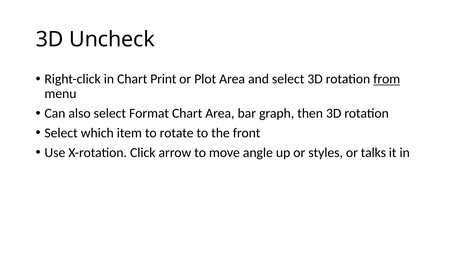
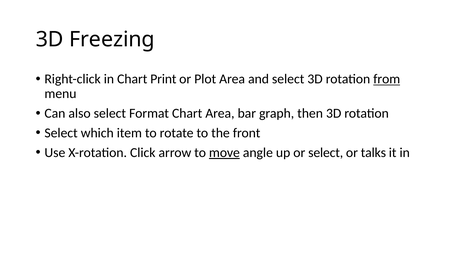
Uncheck: Uncheck -> Freezing
move underline: none -> present
or styles: styles -> select
